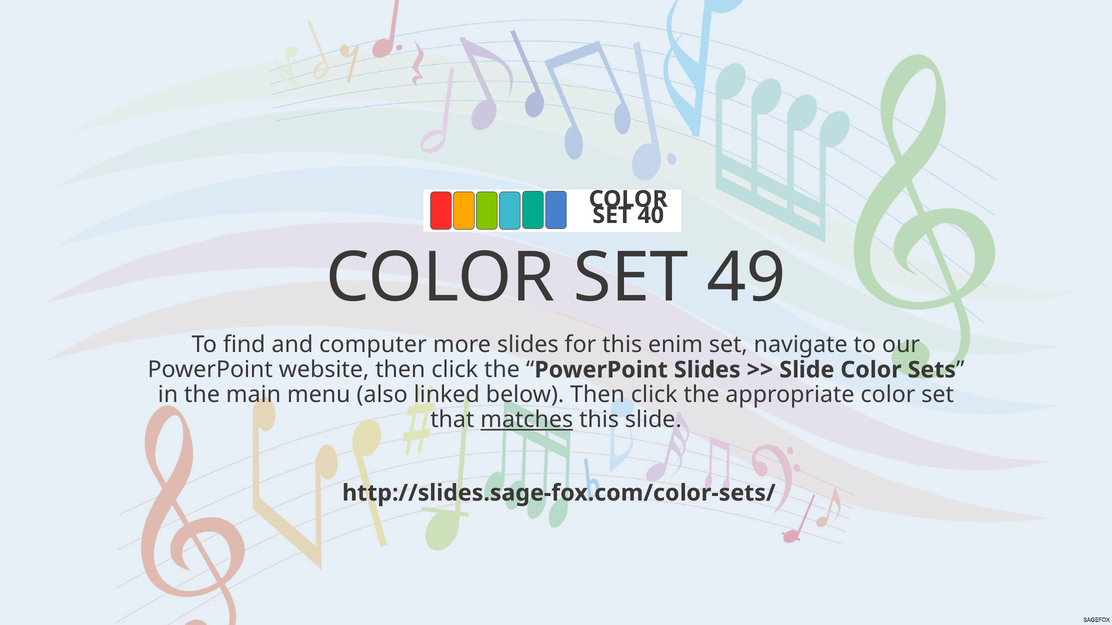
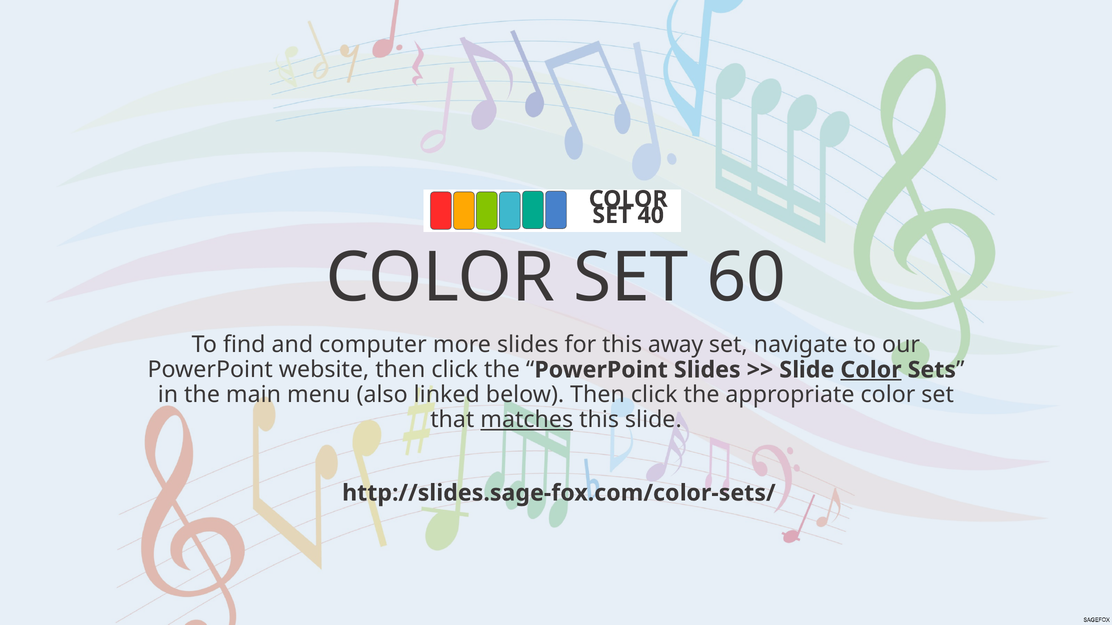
49: 49 -> 60
enim: enim -> away
Color at (871, 370) underline: none -> present
